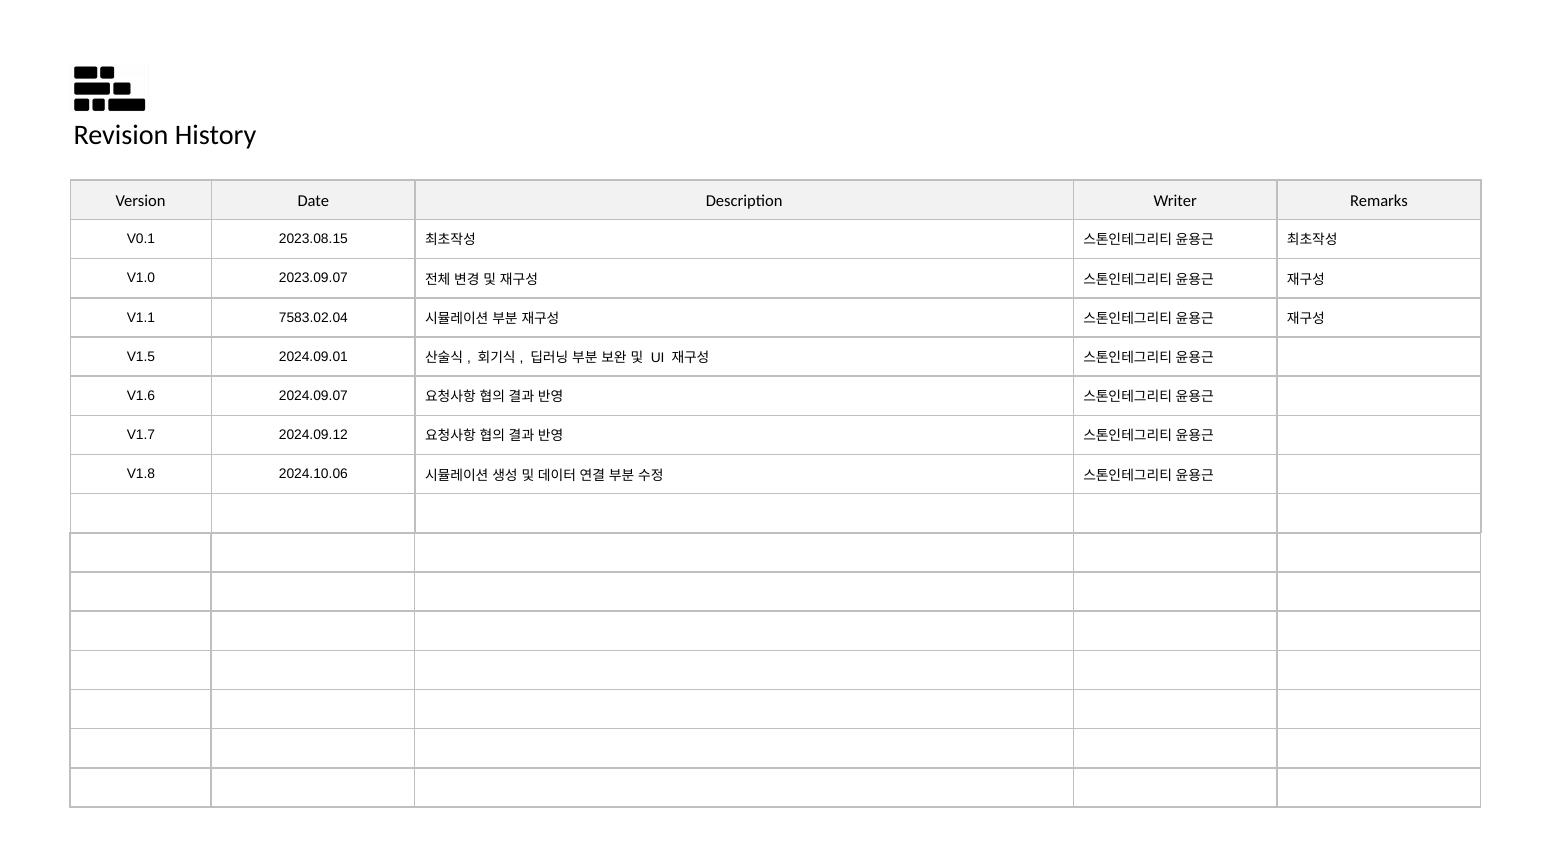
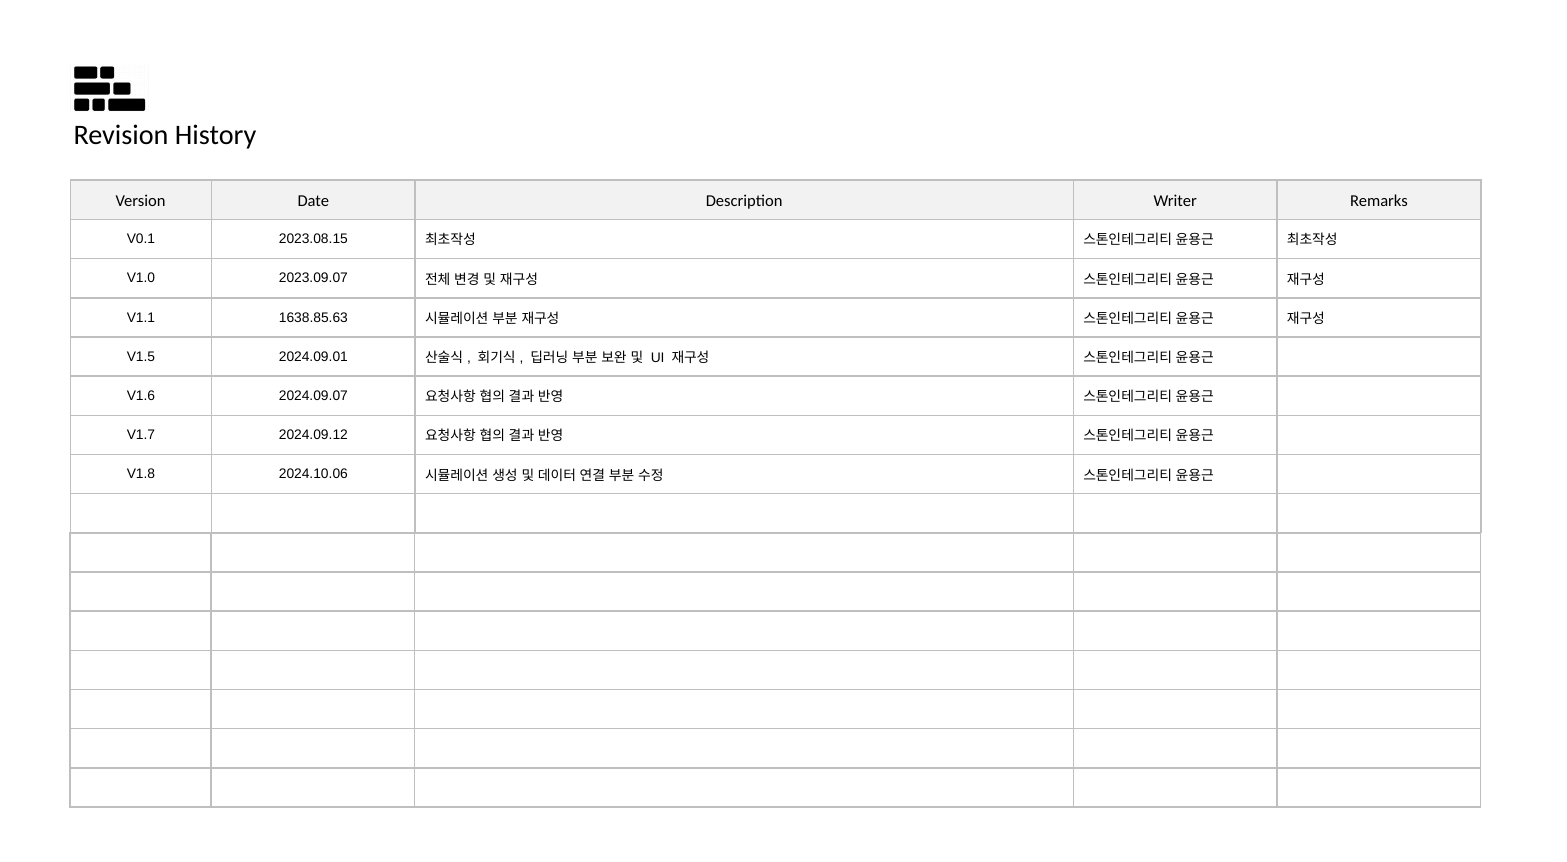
7583.02.04: 7583.02.04 -> 1638.85.63
